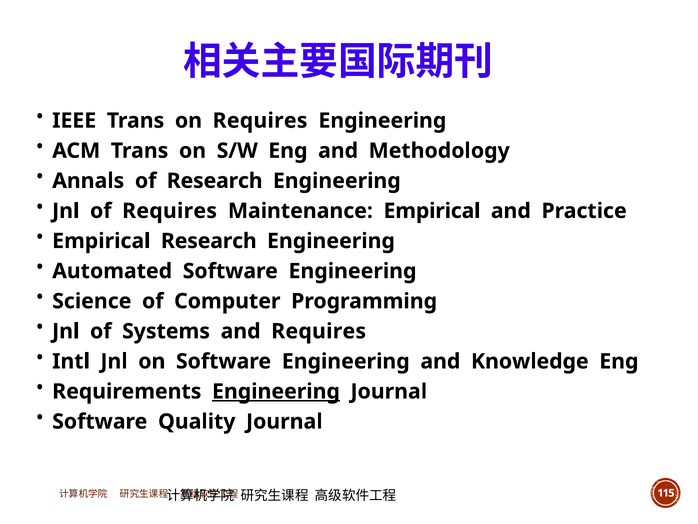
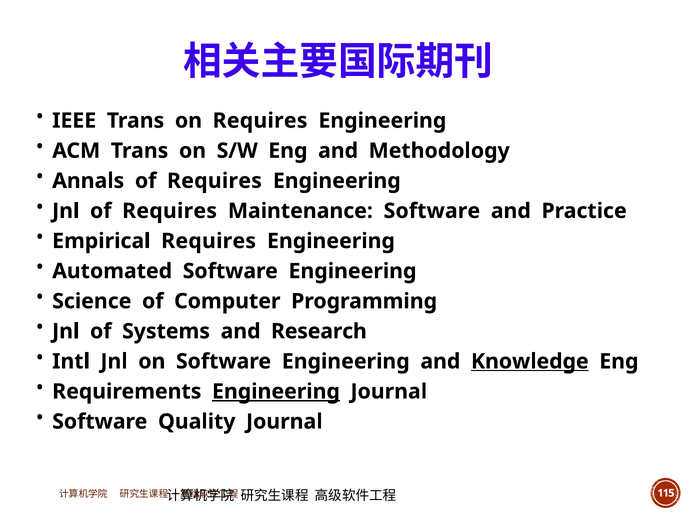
Annals of Research: Research -> Requires
Maintenance Empirical: Empirical -> Software
Empirical Research: Research -> Requires
and Requires: Requires -> Research
Knowledge underline: none -> present
